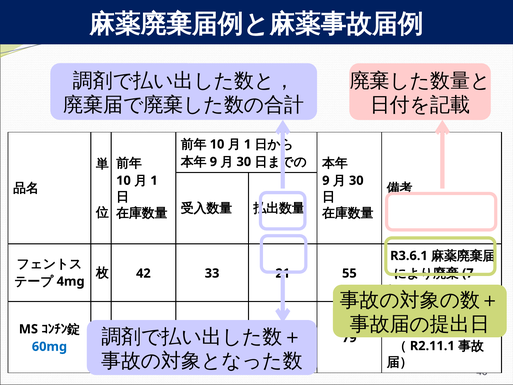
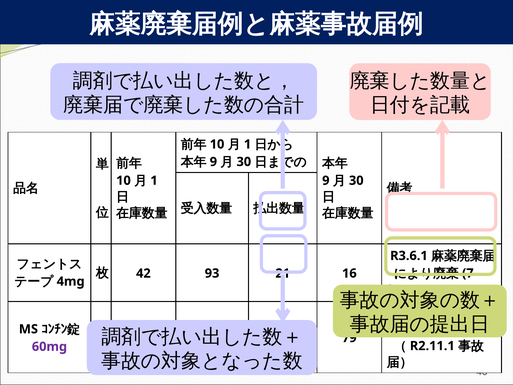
33: 33 -> 93
55: 55 -> 16
60mg colour: blue -> purple
